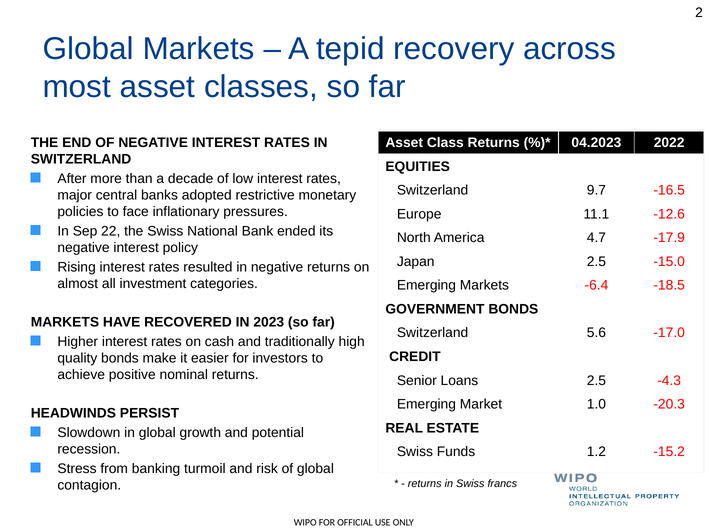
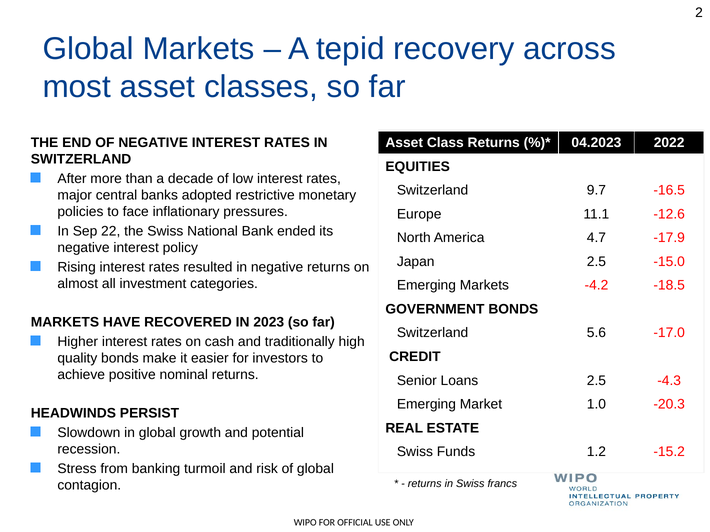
-6.4: -6.4 -> -4.2
